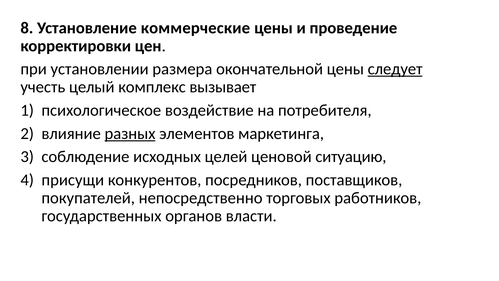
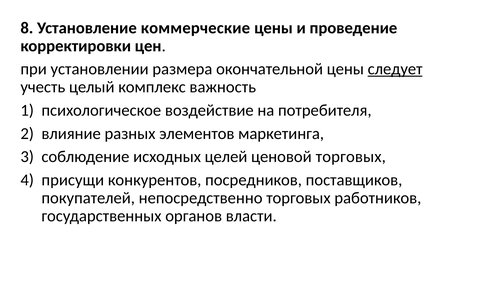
вызывает: вызывает -> важность
разных underline: present -> none
ценовой ситуацию: ситуацию -> торговых
